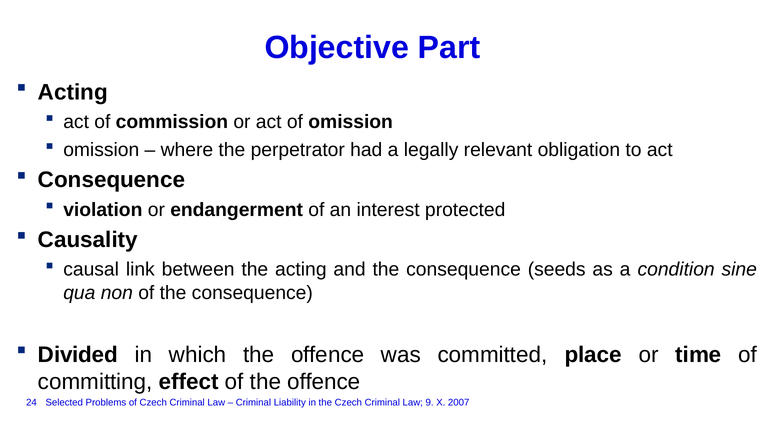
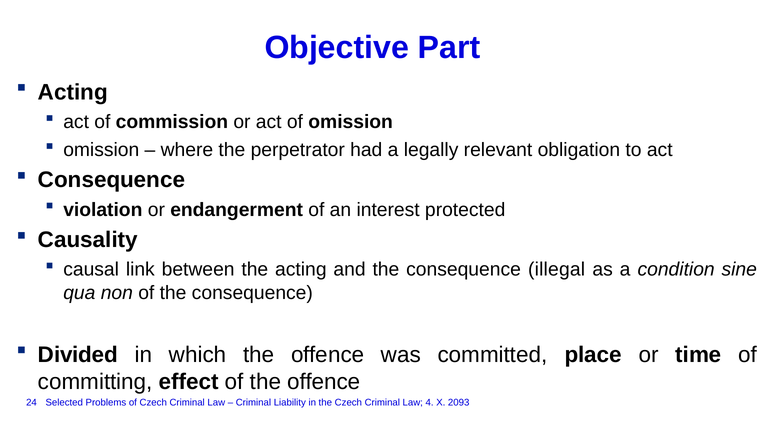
seeds: seeds -> illegal
9: 9 -> 4
2007: 2007 -> 2093
